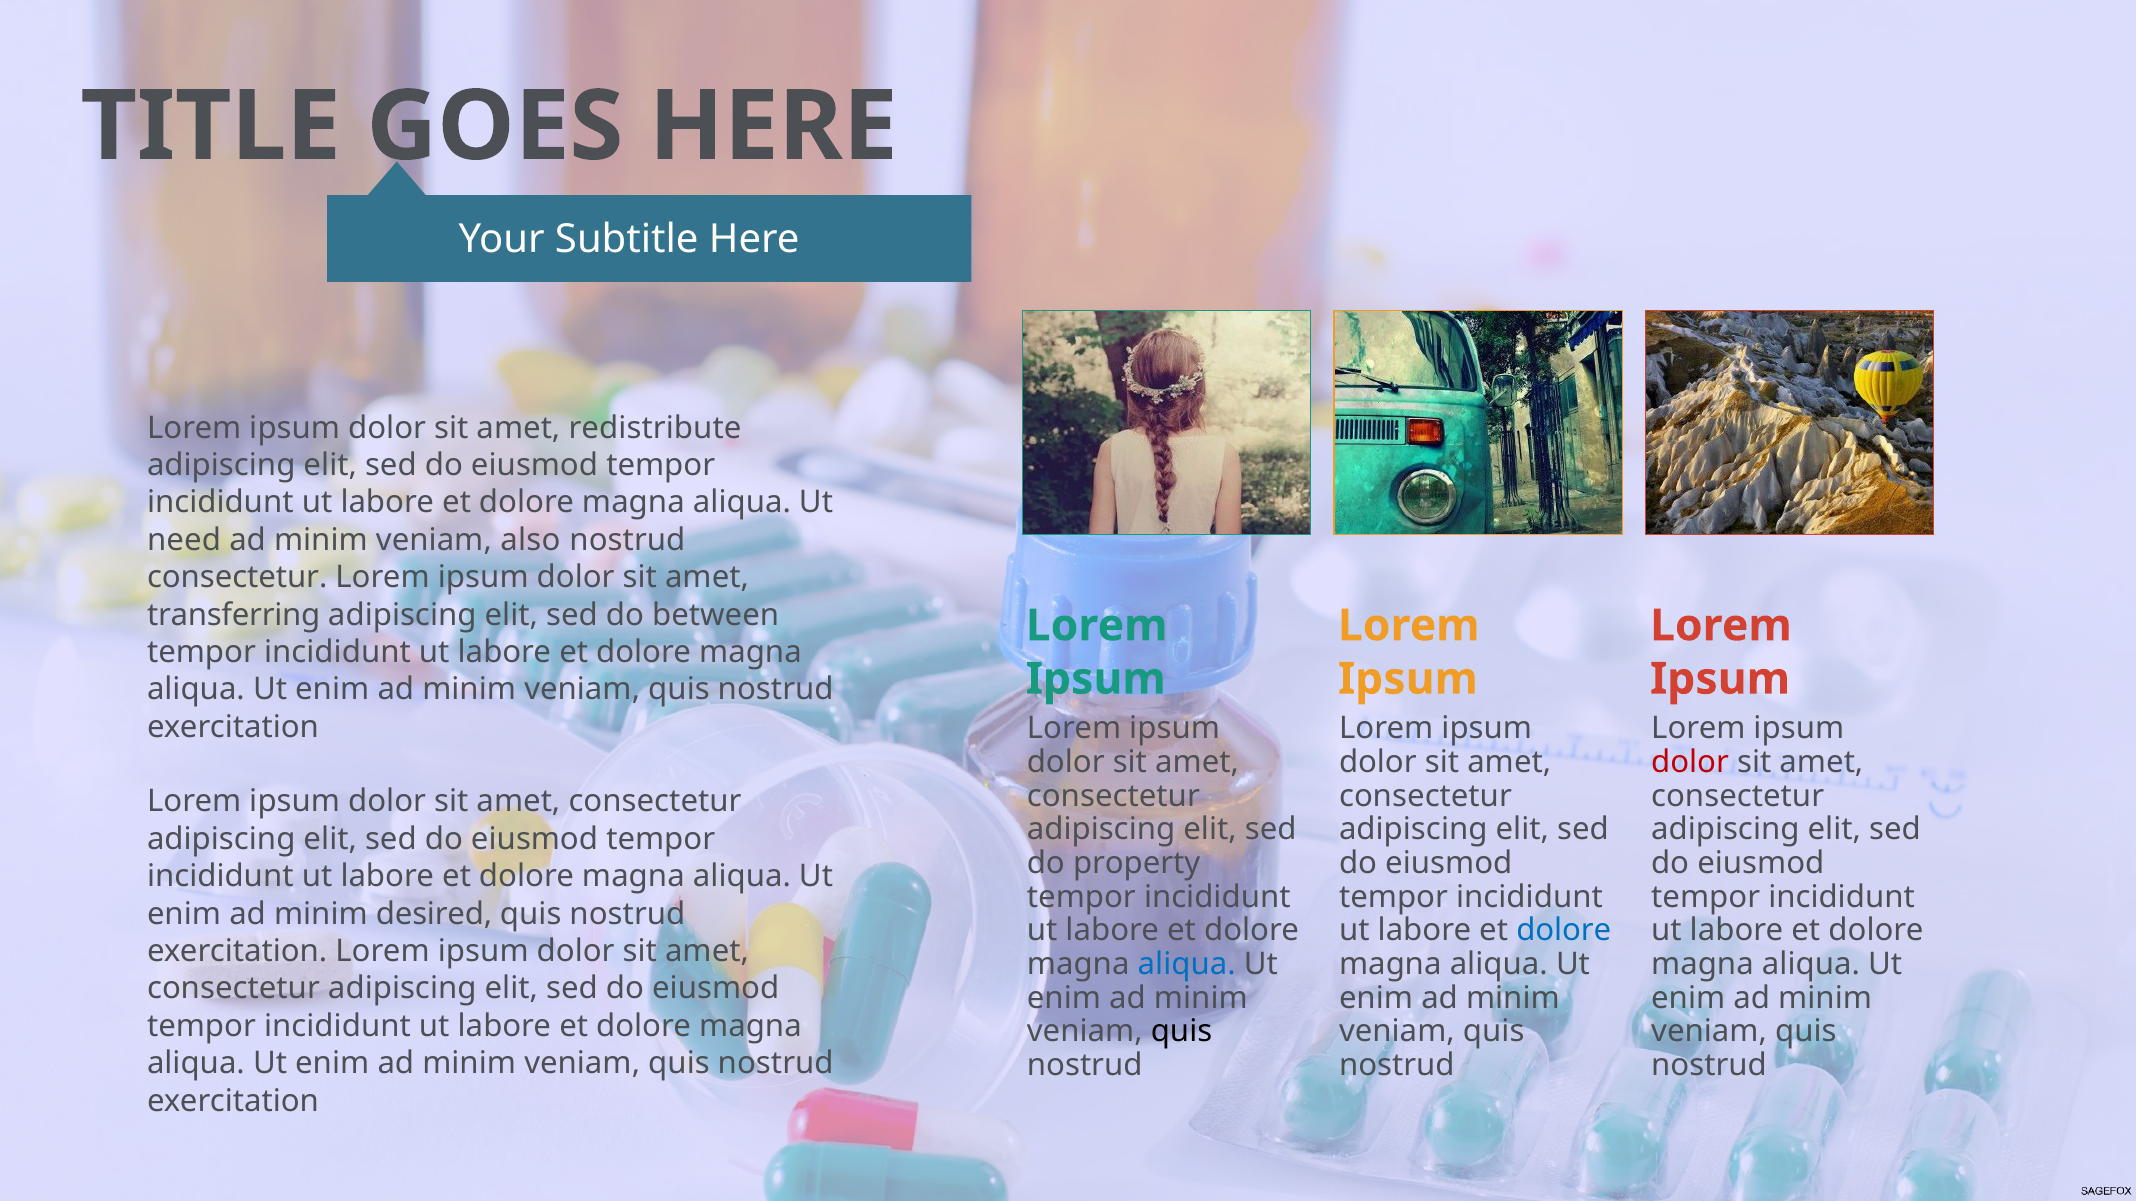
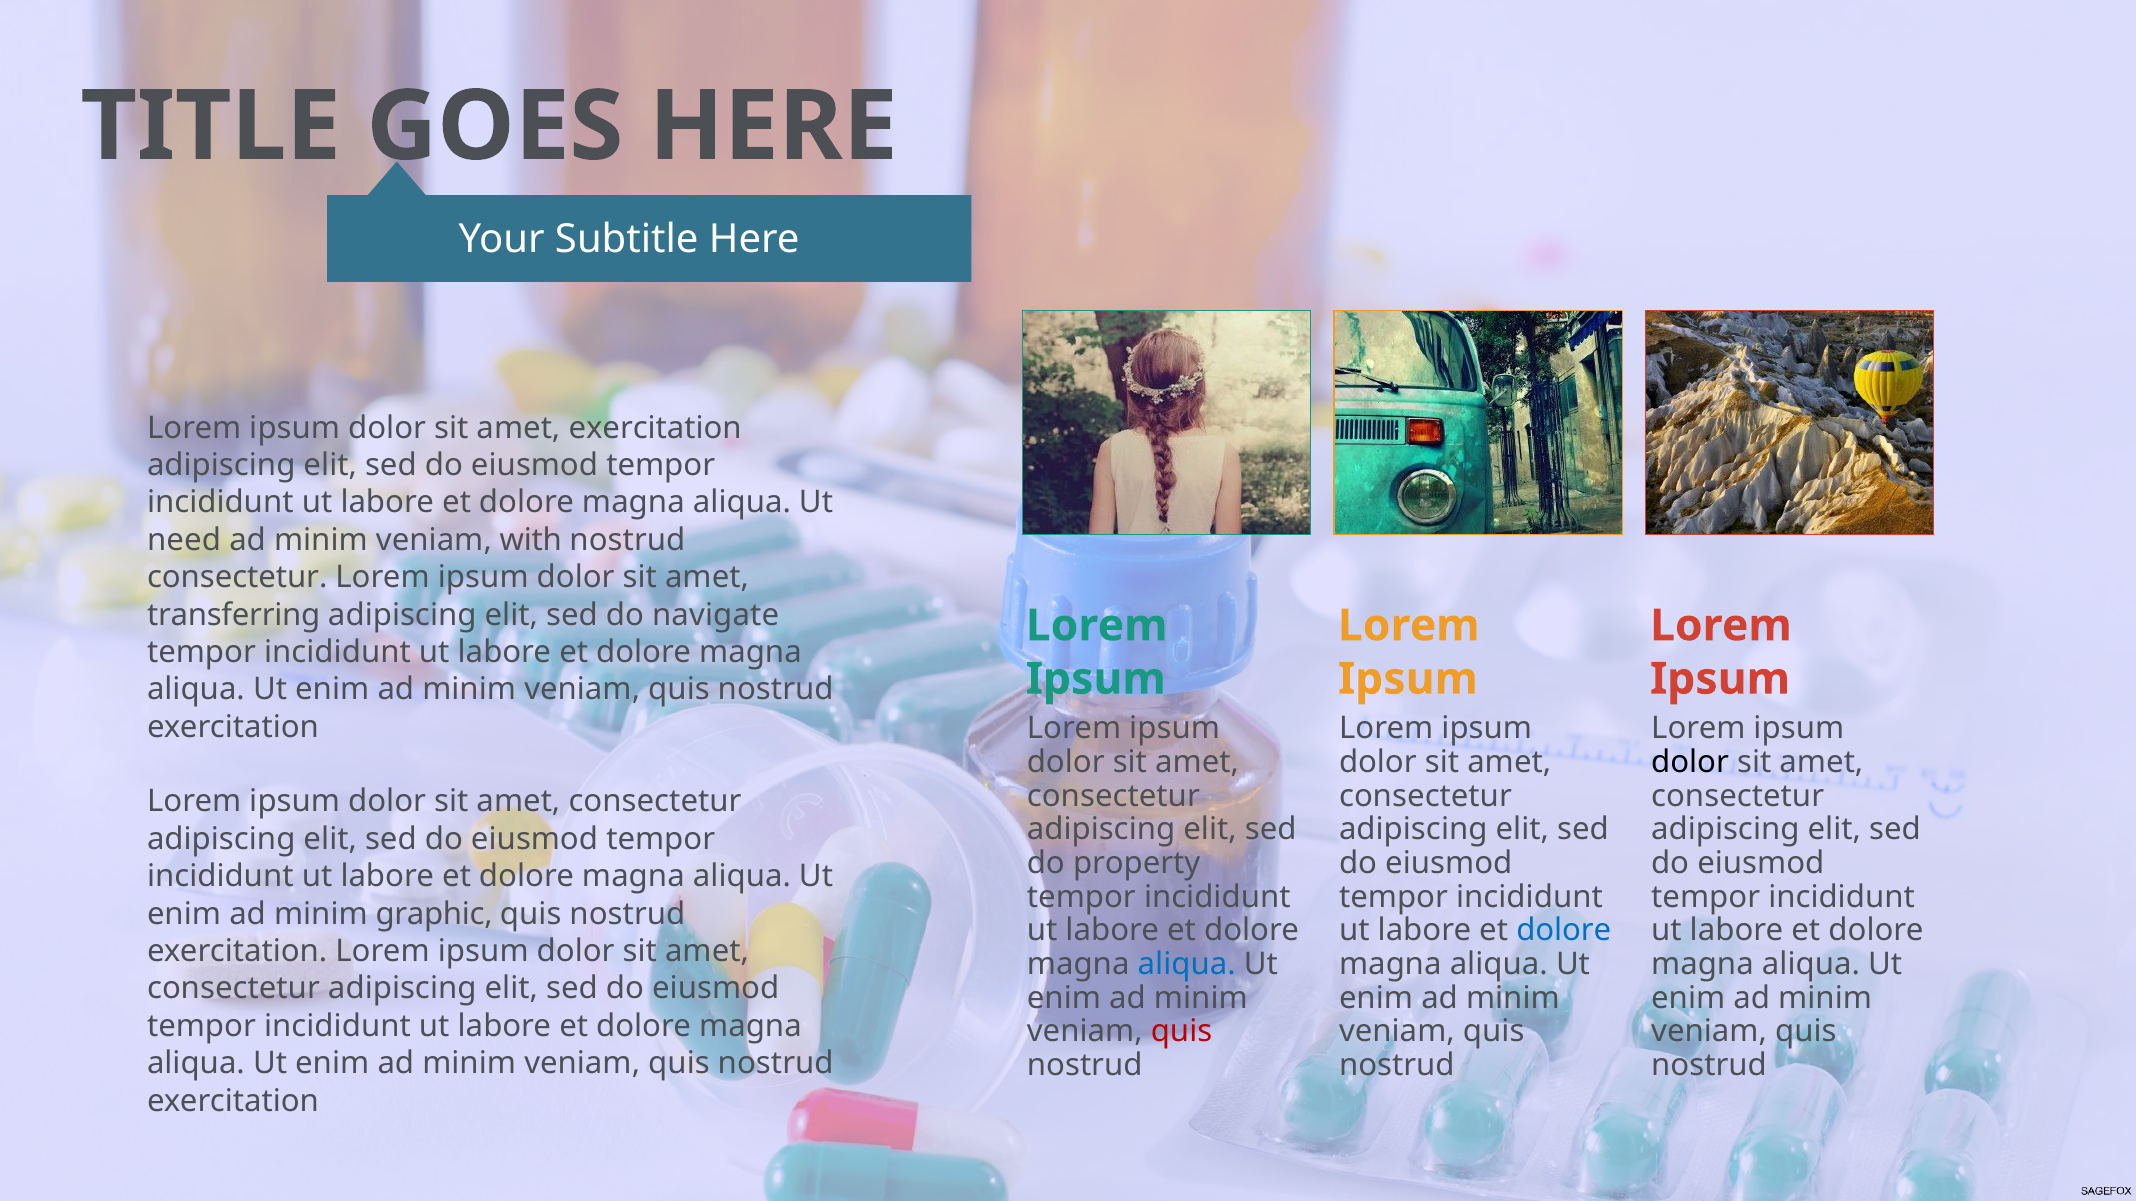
amet redistribute: redistribute -> exercitation
also: also -> with
between: between -> navigate
dolor at (1690, 762) colour: red -> black
desired: desired -> graphic
quis at (1182, 1032) colour: black -> red
